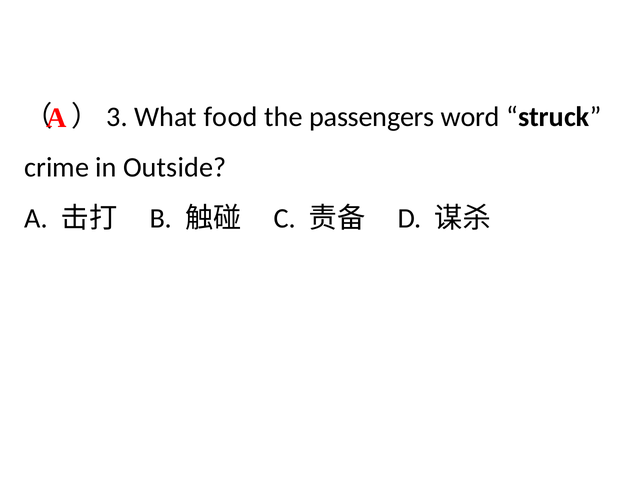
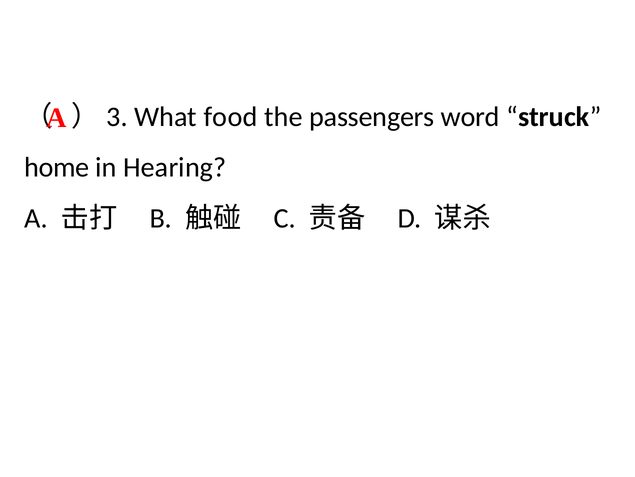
crime: crime -> home
Outside: Outside -> Hearing
